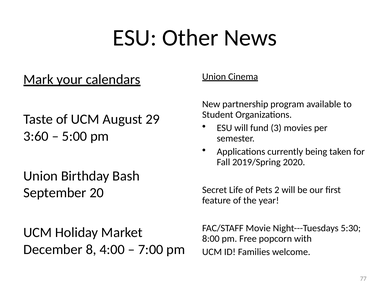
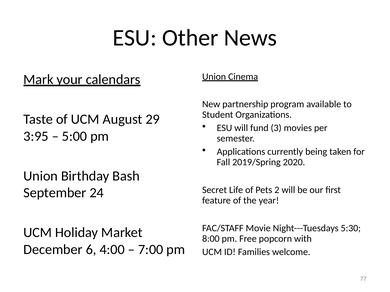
3:60: 3:60 -> 3:95
20: 20 -> 24
8: 8 -> 6
